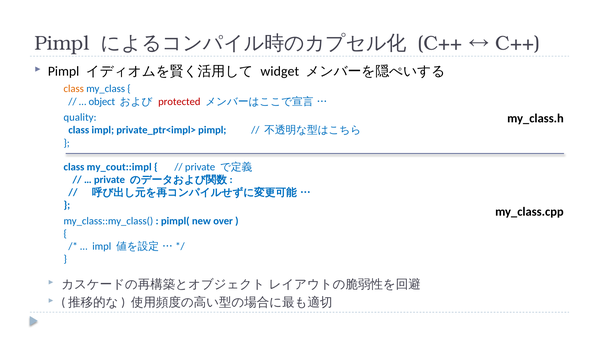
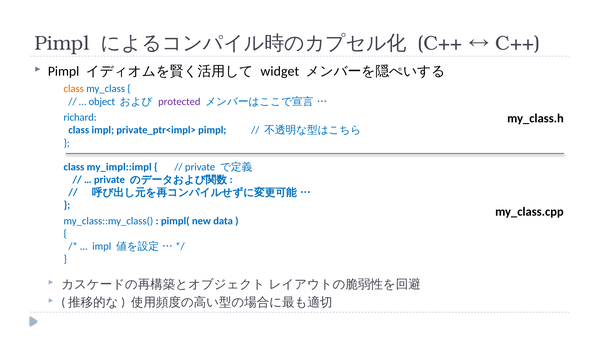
protected colour: red -> purple
quality: quality -> richard
my_cout::impl: my_cout::impl -> my_impl::impl
over: over -> data
